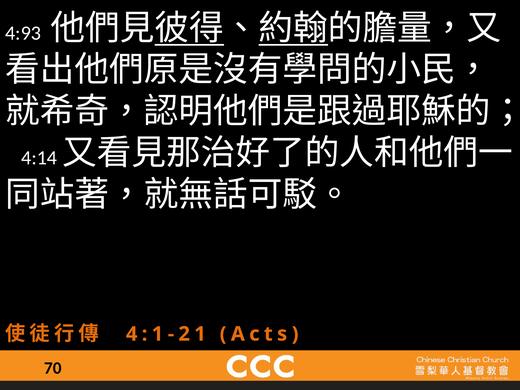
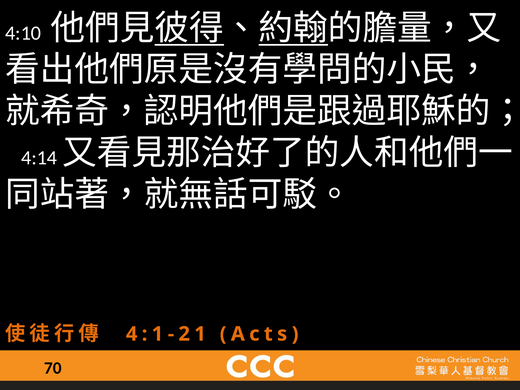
4:93: 4:93 -> 4:10
